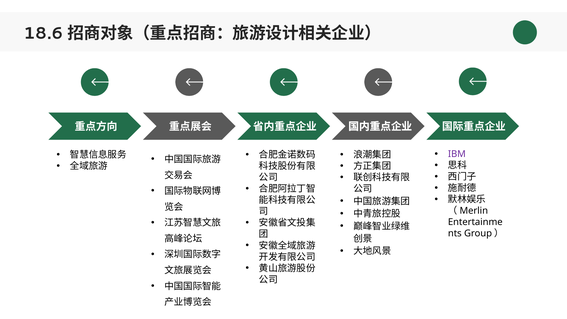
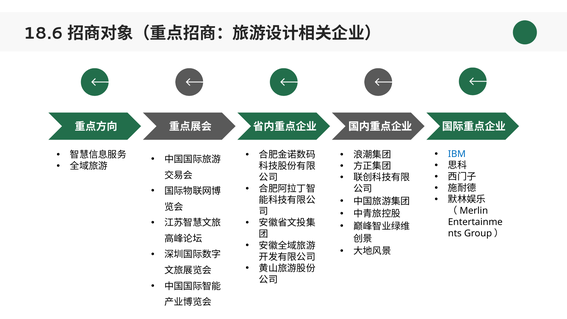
IBM colour: purple -> blue
